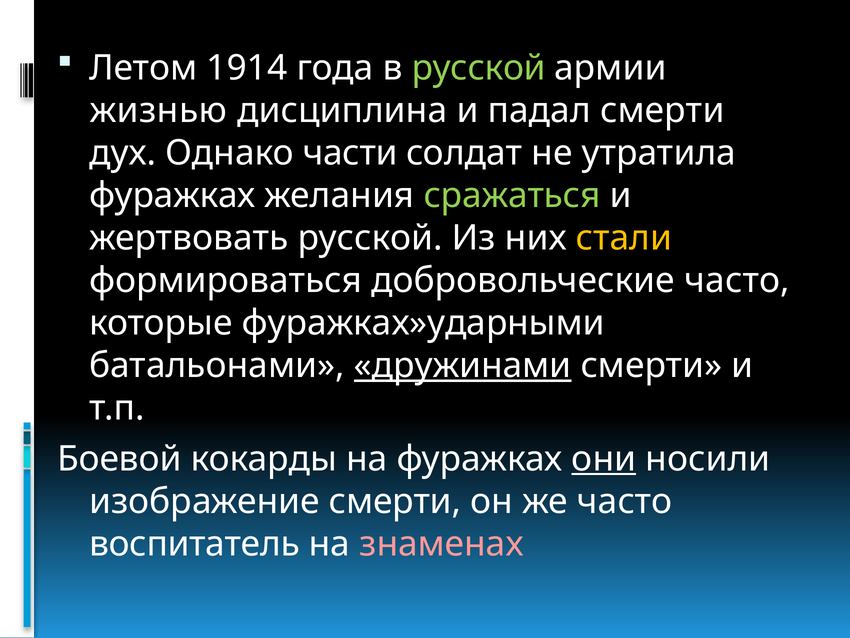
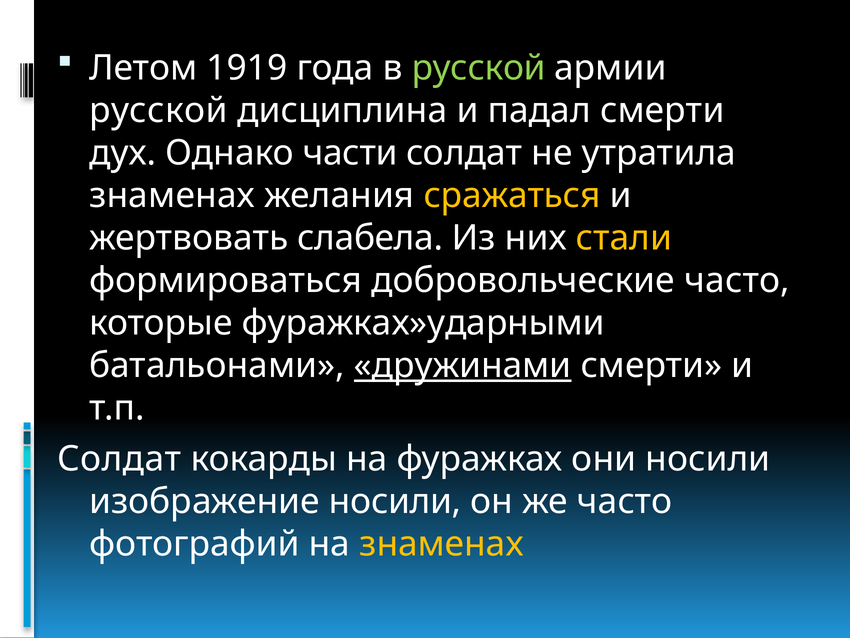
1914: 1914 -> 1919
жизнью at (158, 110): жизнью -> русской
фуражках at (172, 195): фуражках -> знаменах
сражаться colour: light green -> yellow
жертвовать русской: русской -> слабела
Боевой at (119, 459): Боевой -> Солдат
они underline: present -> none
изображение смерти: смерти -> носили
воспитатель: воспитатель -> фотографий
знаменах at (442, 544) colour: pink -> yellow
